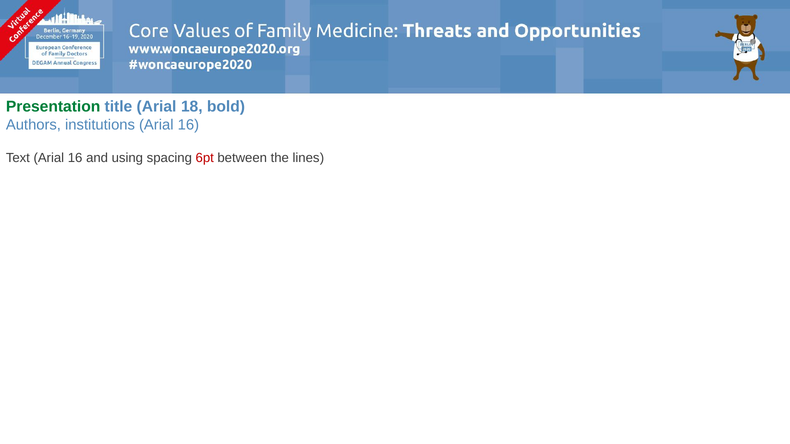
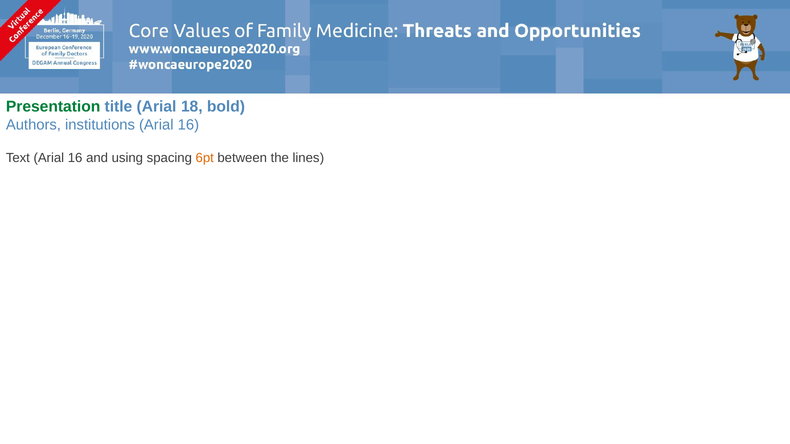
6pt colour: red -> orange
